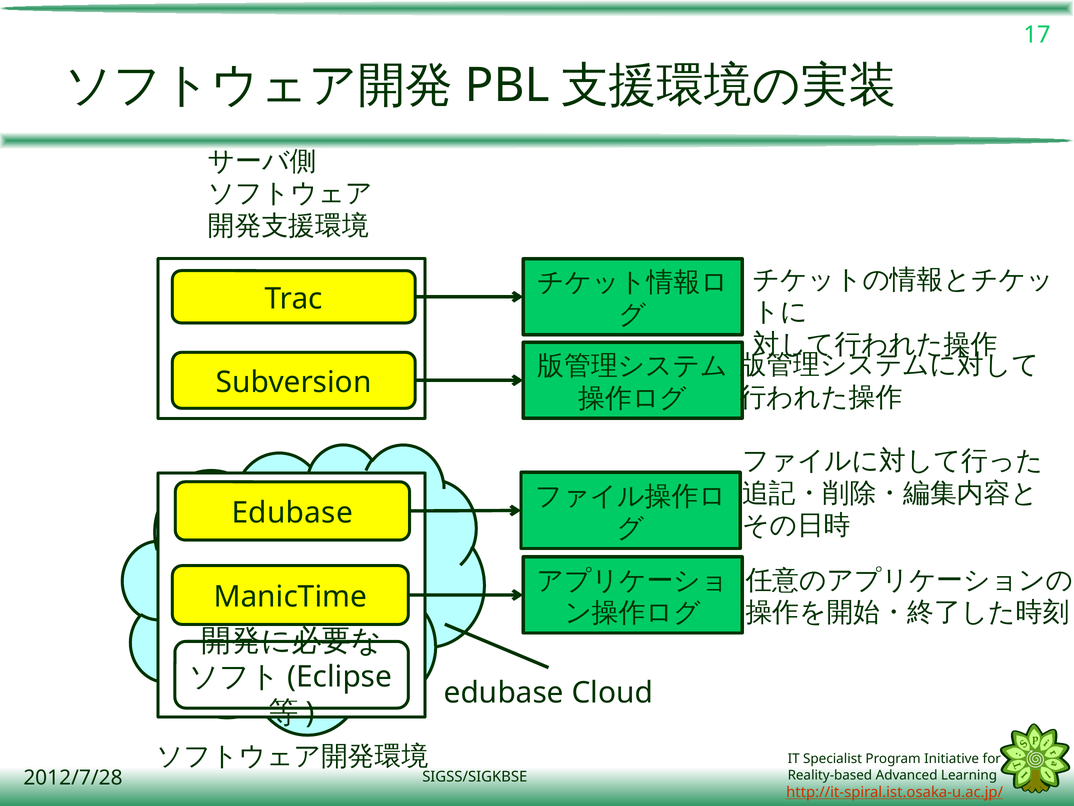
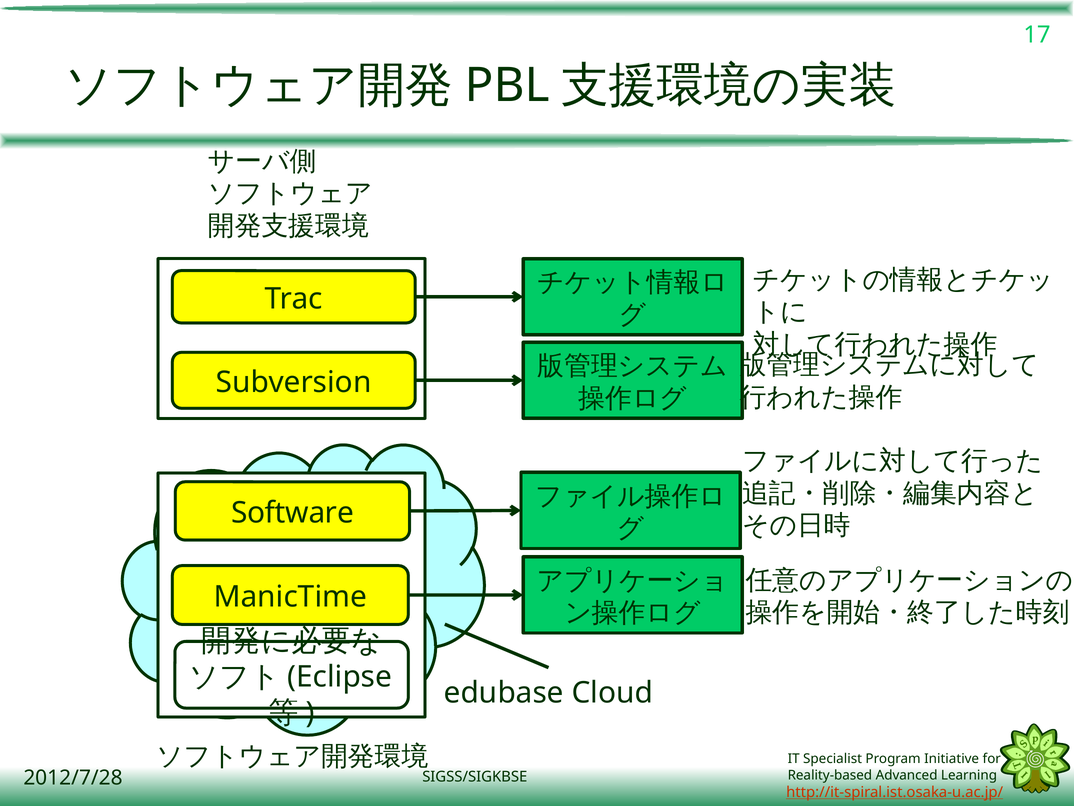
Edubase at (292, 513): Edubase -> Software
